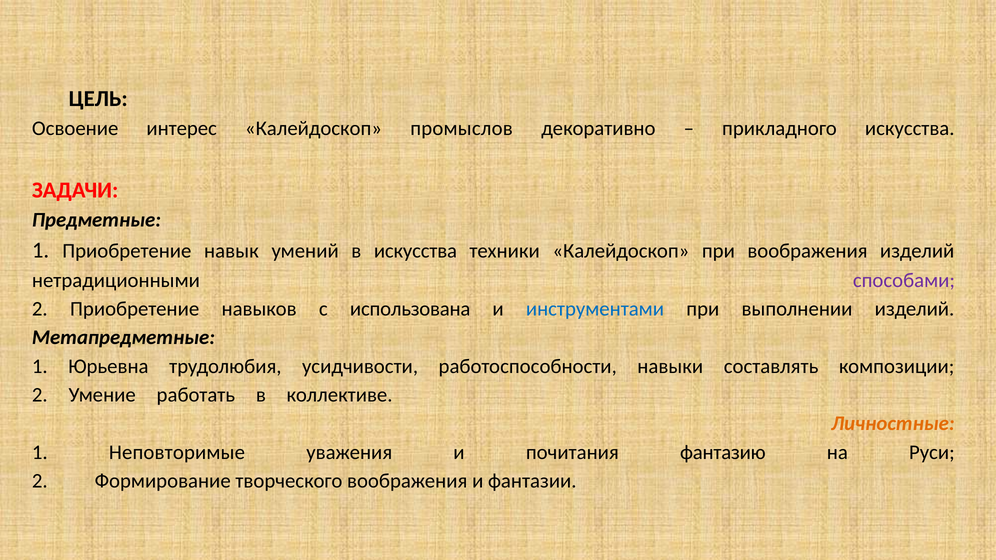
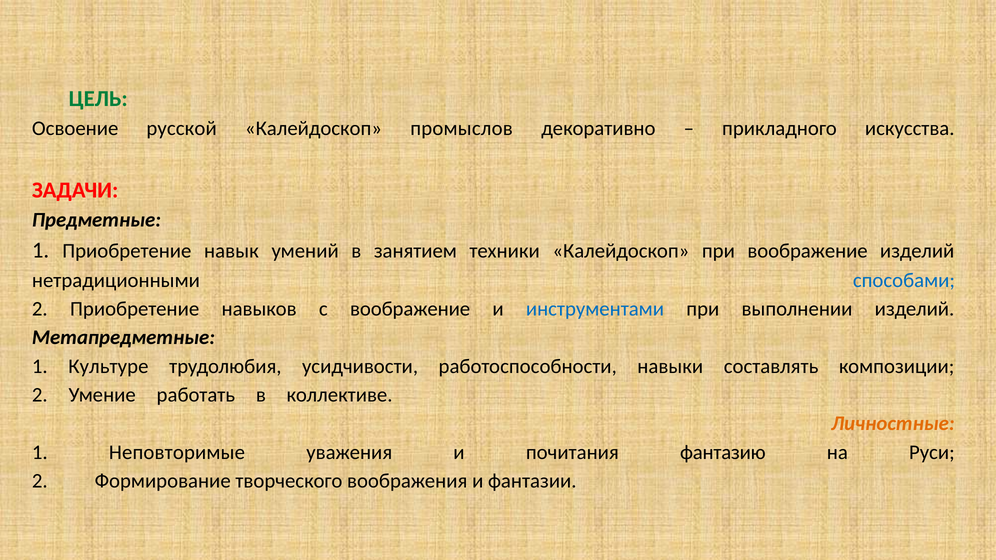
ЦЕЛЬ colour: black -> green
интерес: интерес -> русской
в искусства: искусства -> занятием
при воображения: воображения -> воображение
способами colour: purple -> blue
с использована: использована -> воображение
Юрьевна: Юрьевна -> Культуре
